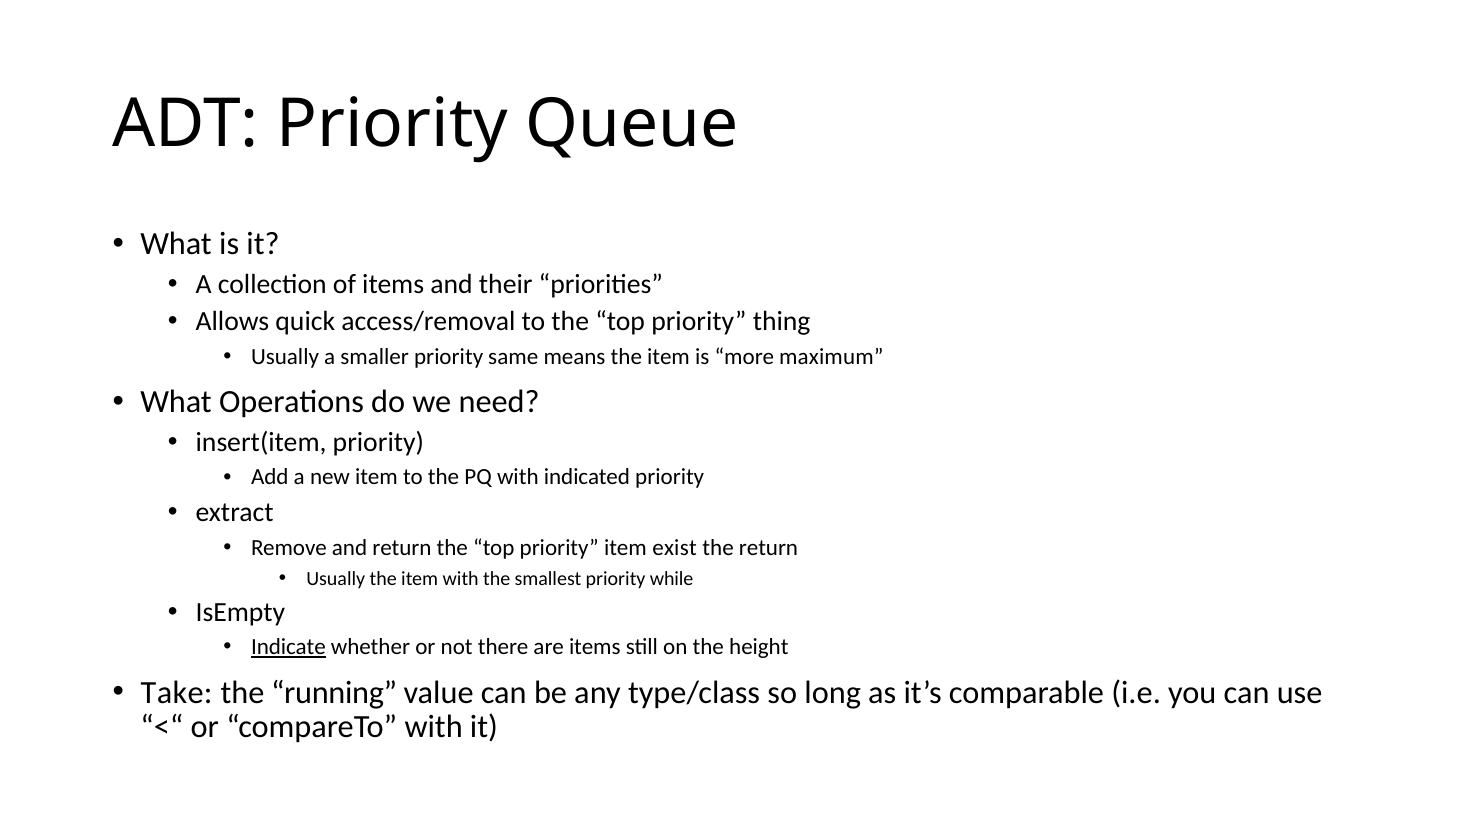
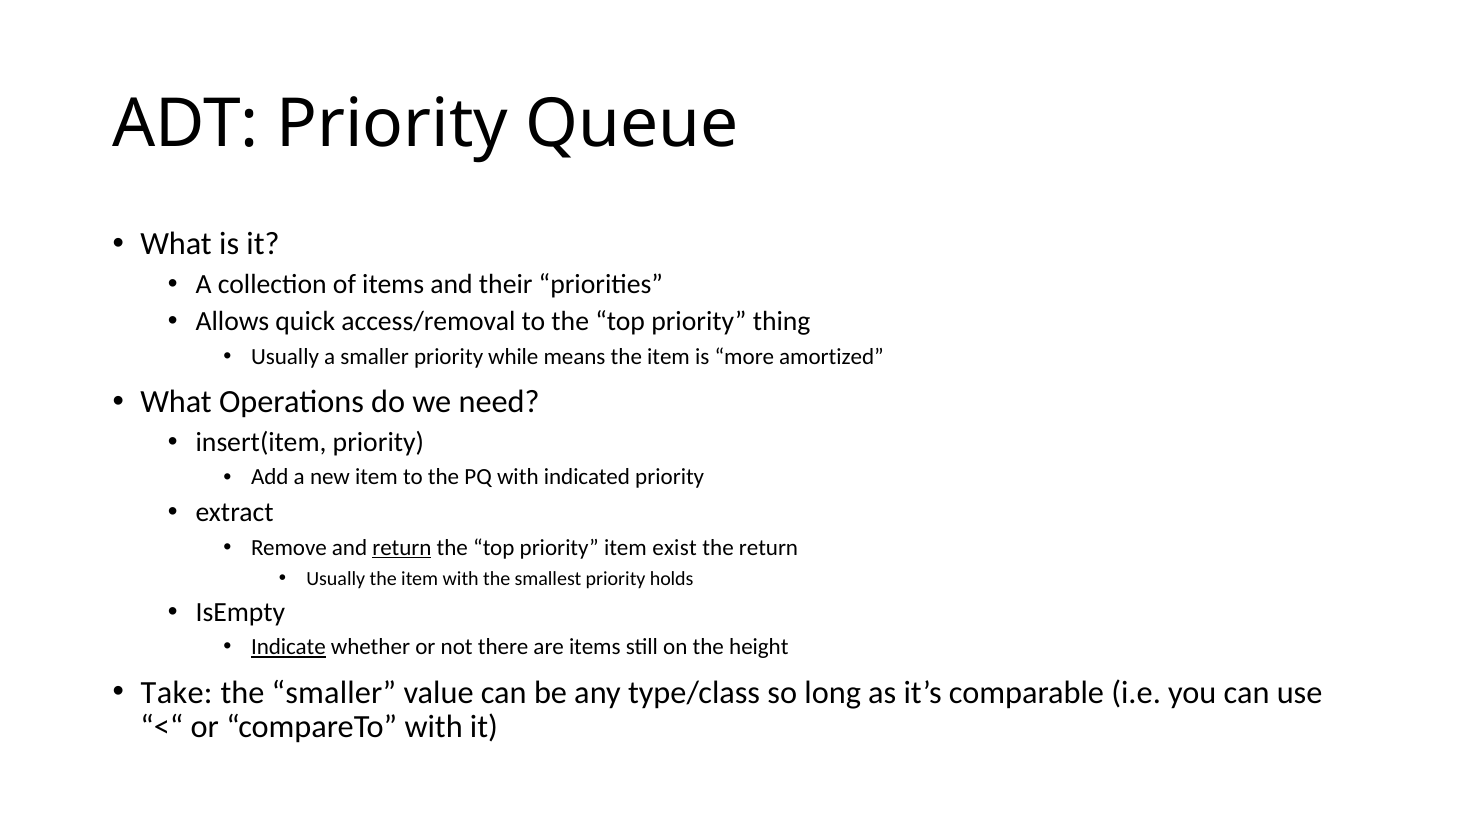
same: same -> while
maximum: maximum -> amortized
return at (402, 547) underline: none -> present
while: while -> holds
the running: running -> smaller
